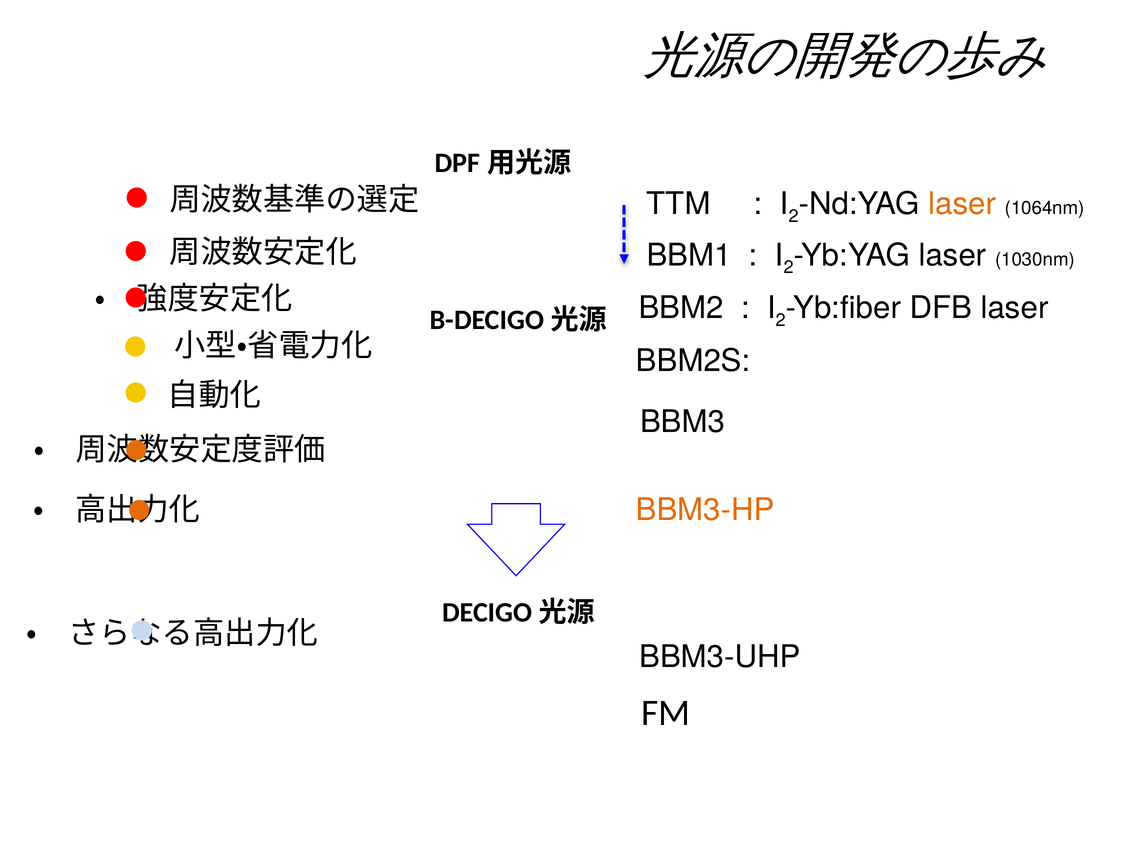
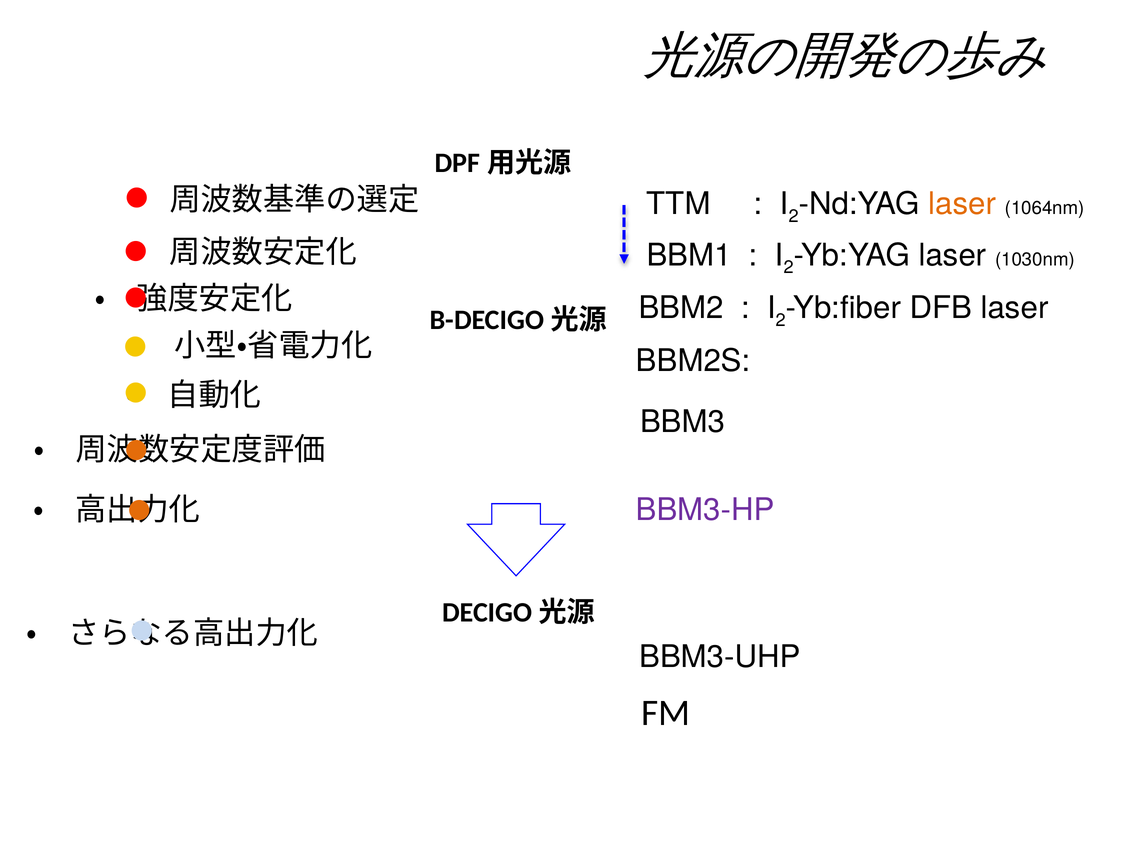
BBM3-HP colour: orange -> purple
